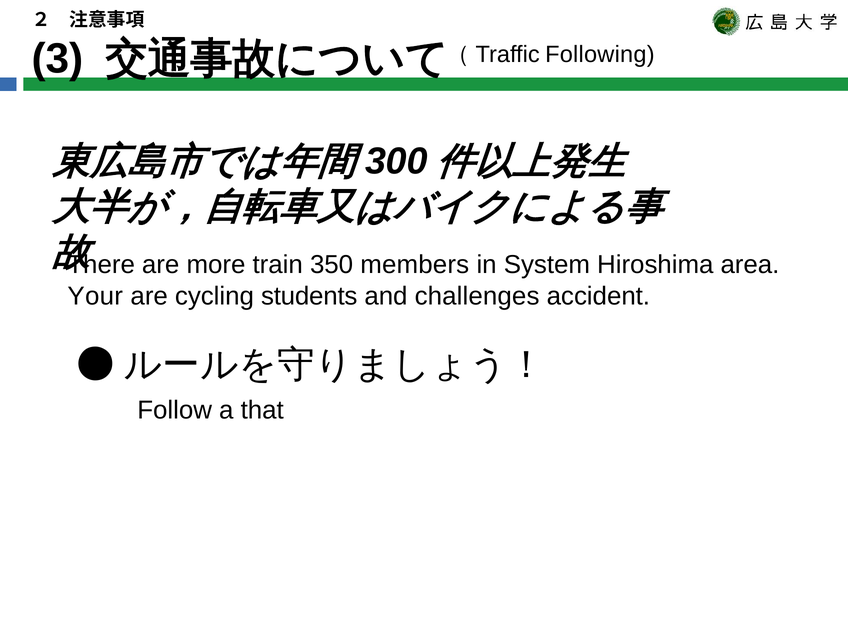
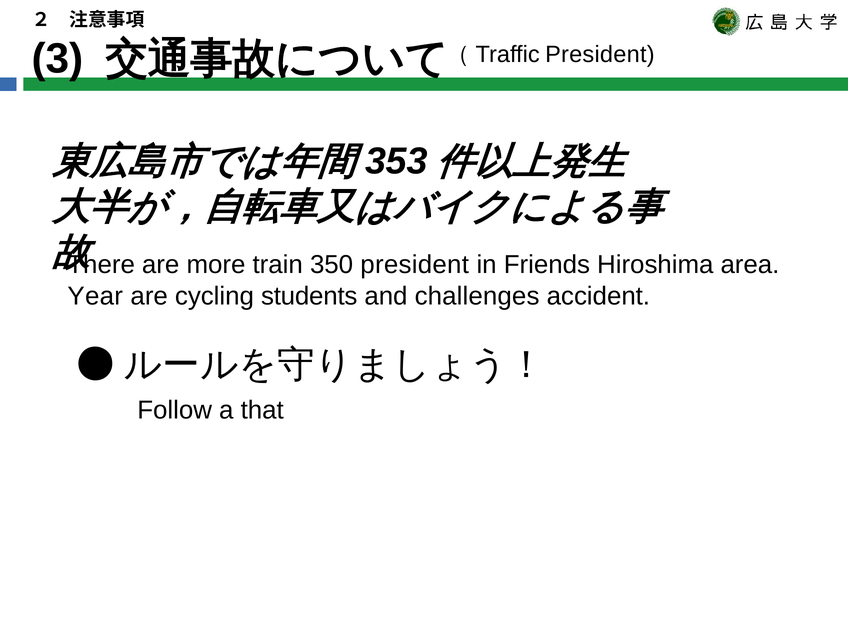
（Traffic Following: Following -> President
300: 300 -> 353
350 members: members -> president
System: System -> Friends
Your: Your -> Year
